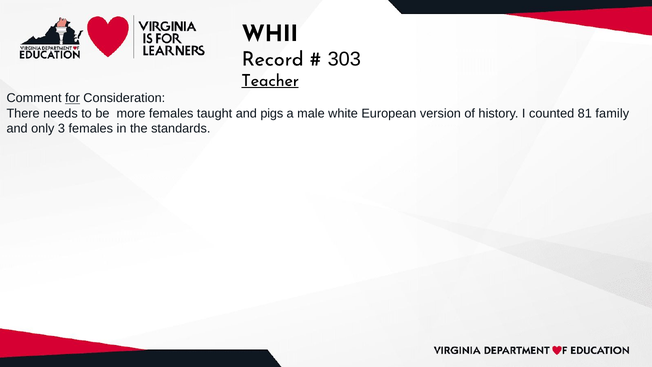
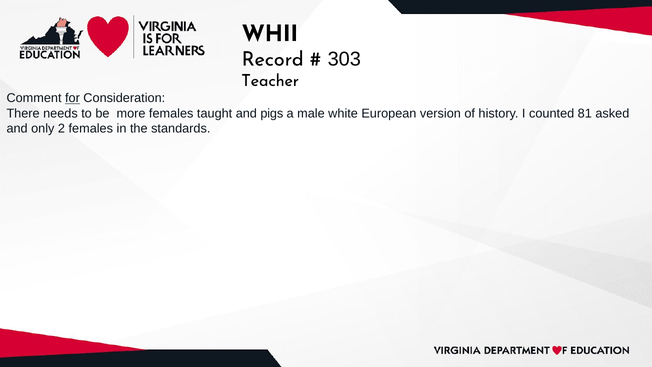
Teacher underline: present -> none
family: family -> asked
3: 3 -> 2
